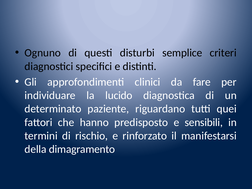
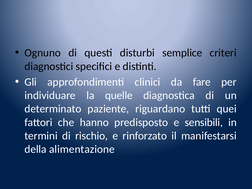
lucido: lucido -> quelle
dimagramento: dimagramento -> alimentazione
